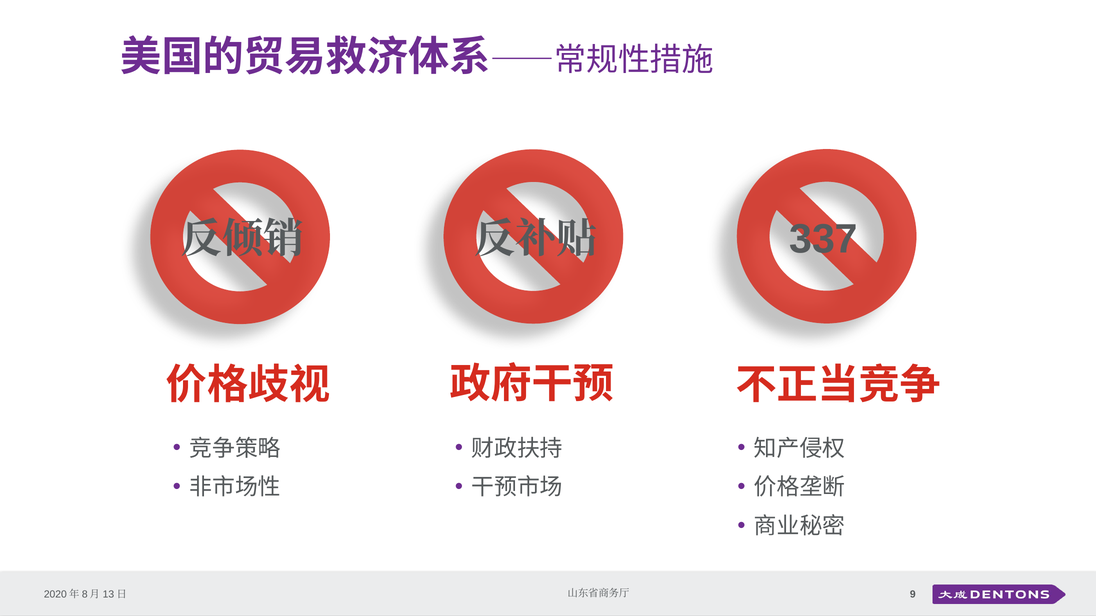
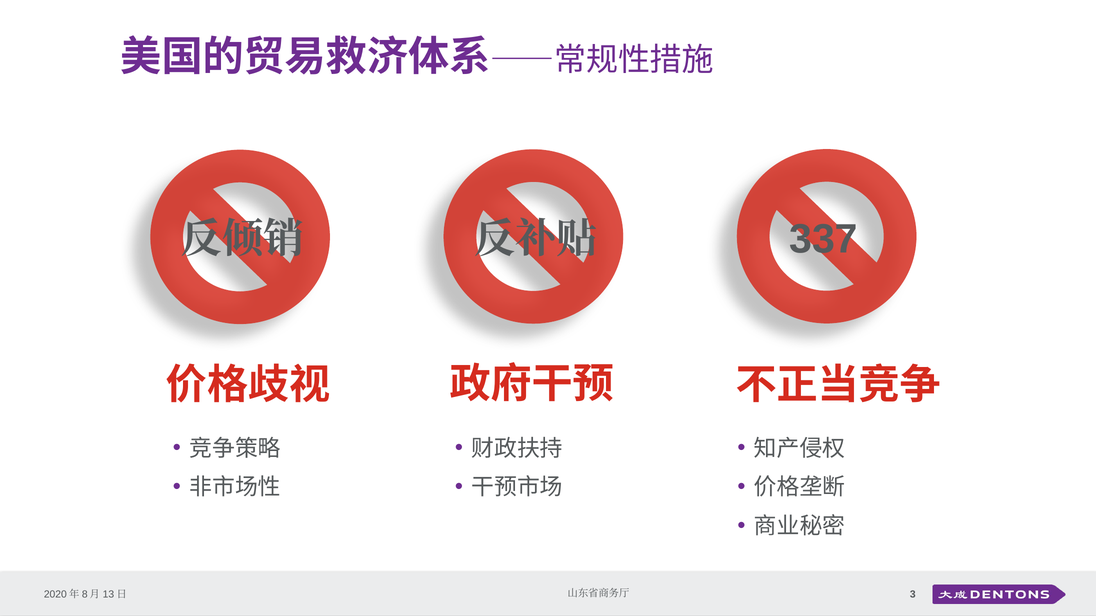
9: 9 -> 3
